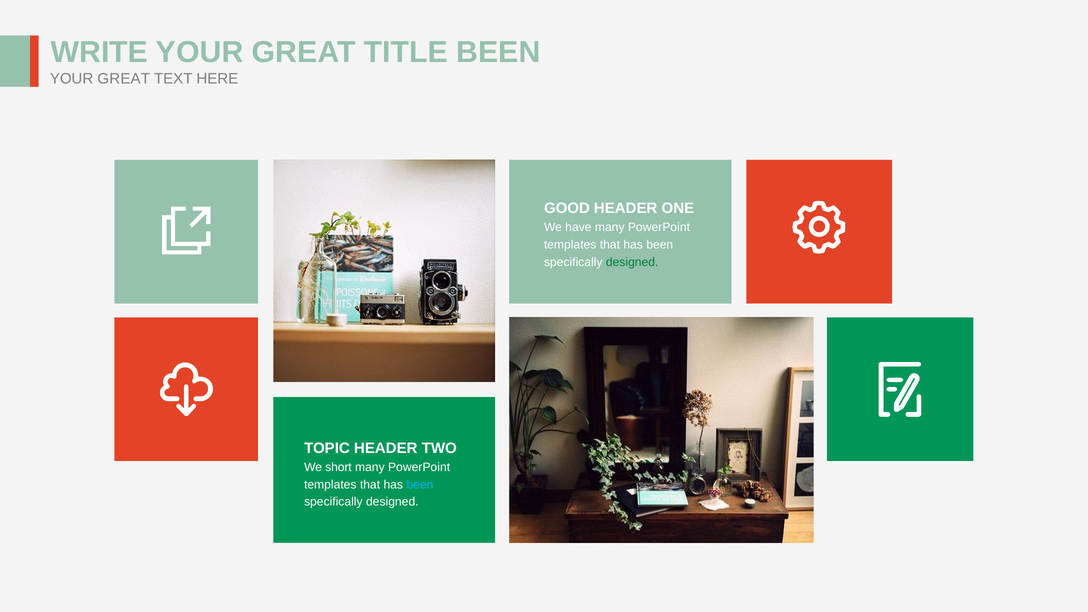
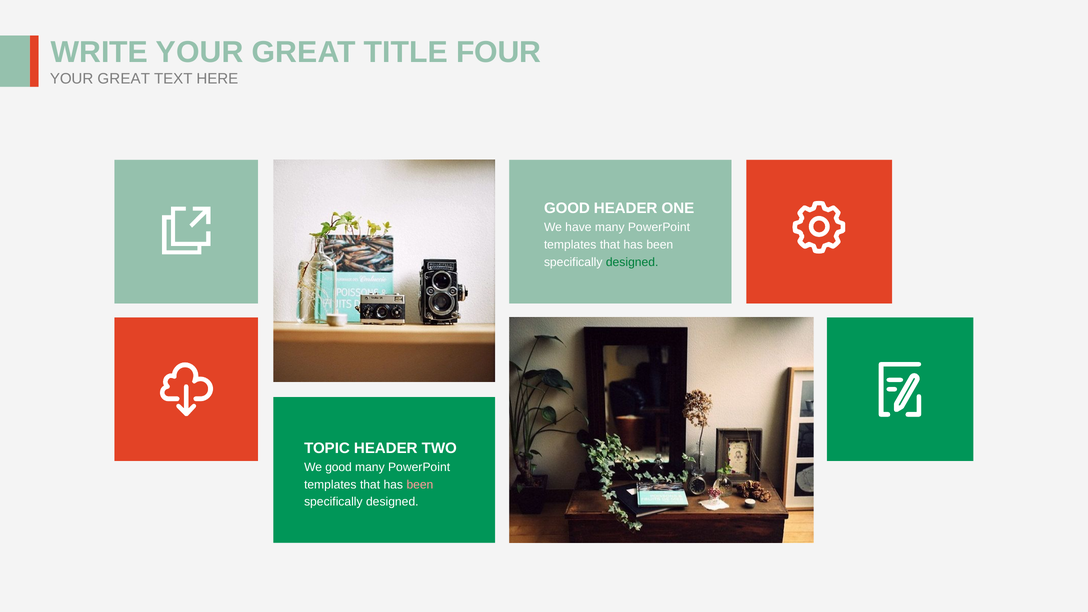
TITLE BEEN: BEEN -> FOUR
We short: short -> good
been at (420, 484) colour: light blue -> pink
